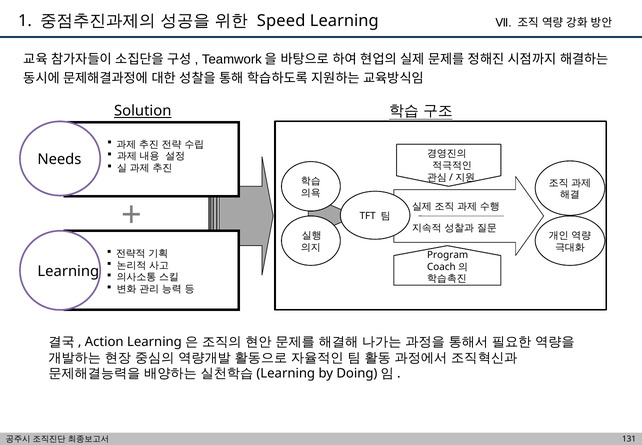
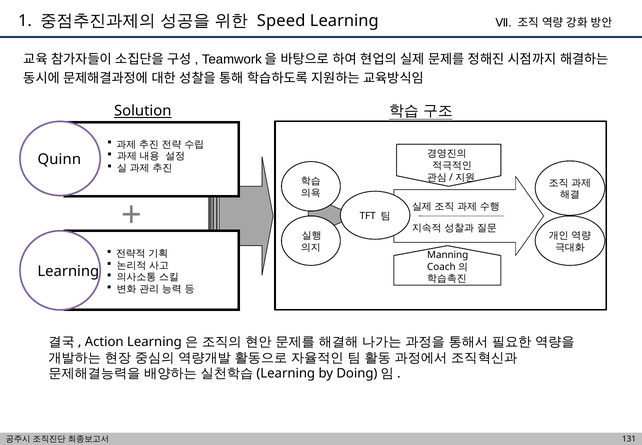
Needs: Needs -> Quinn
Program: Program -> Manning
